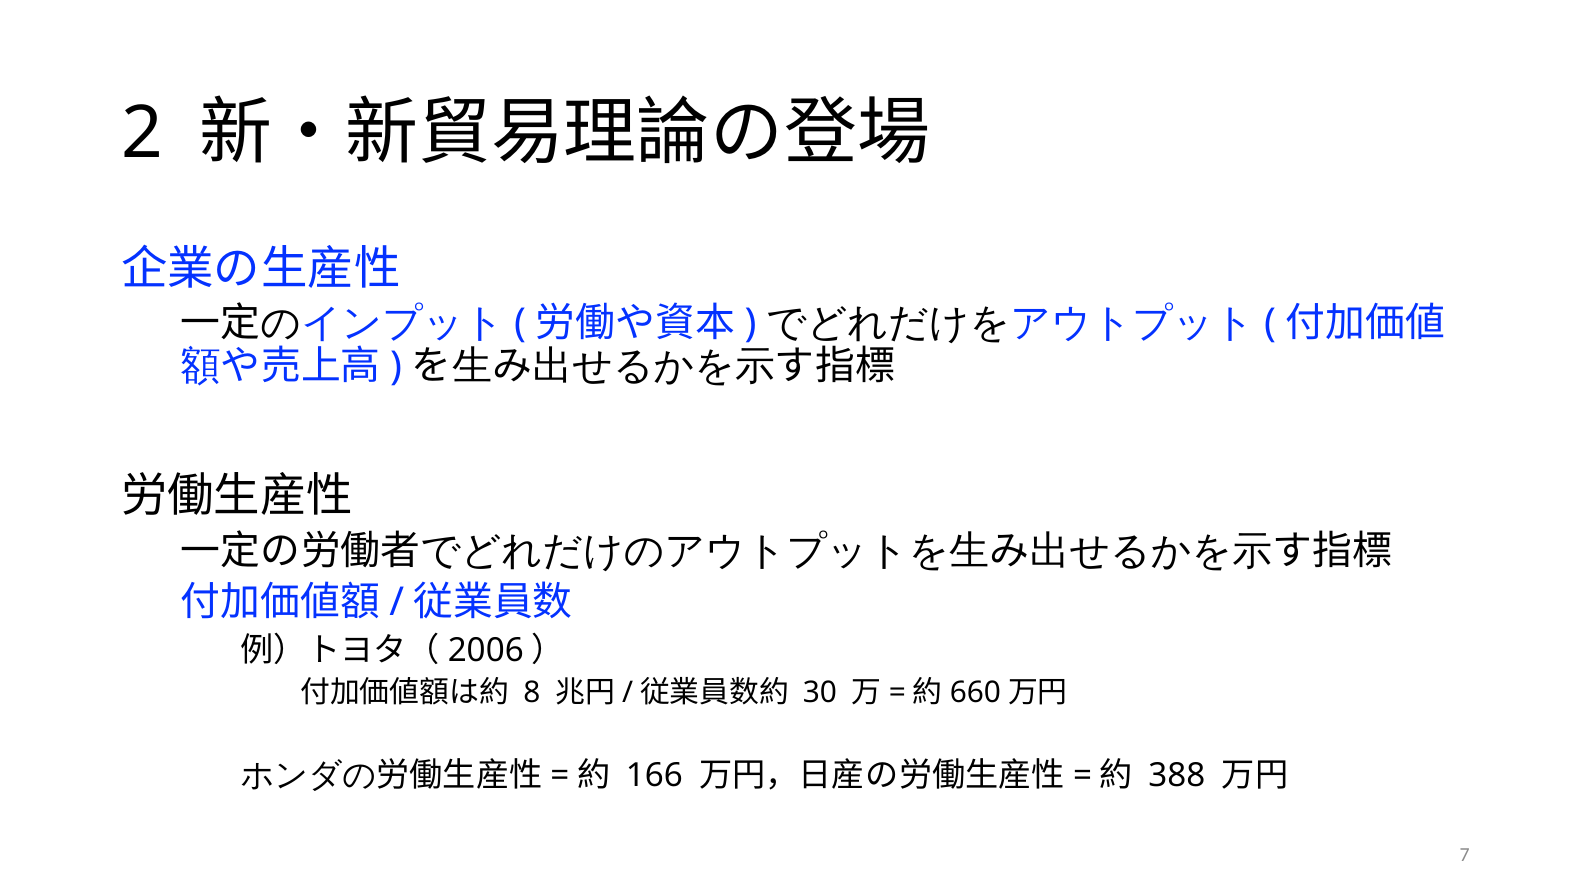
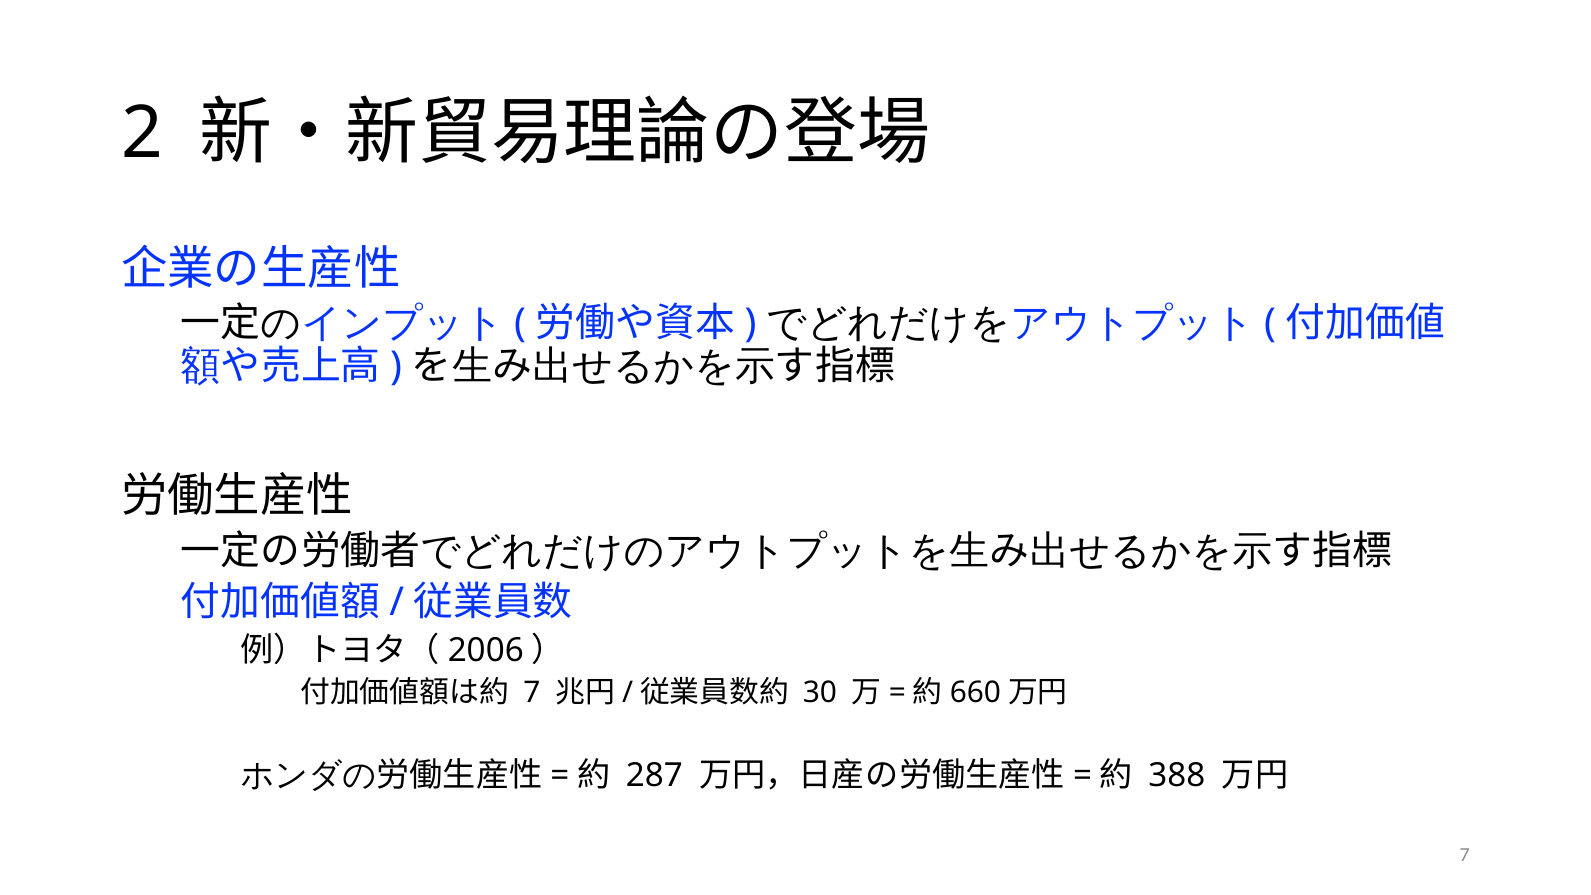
8 at (532, 693): 8 -> 7
166: 166 -> 287
